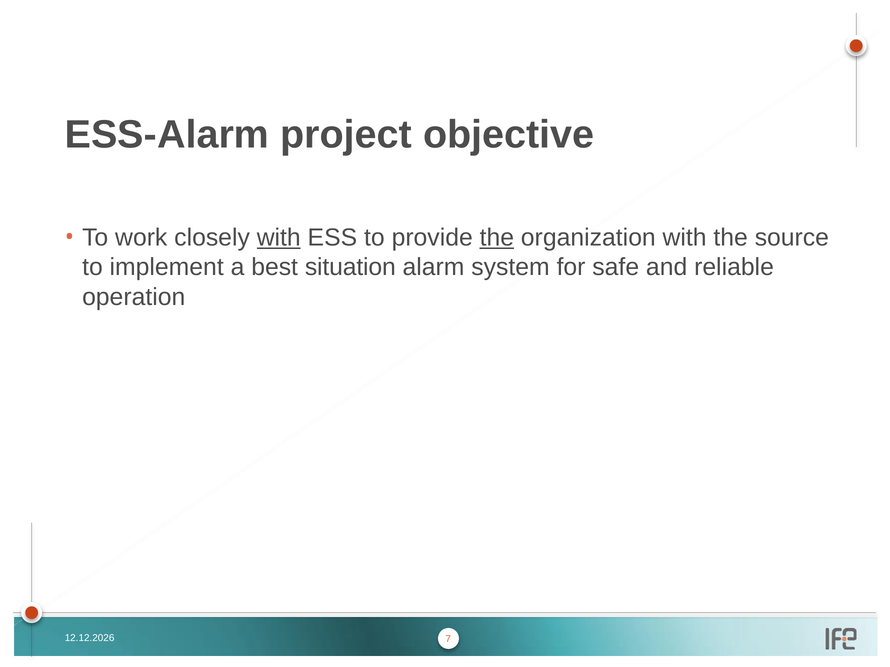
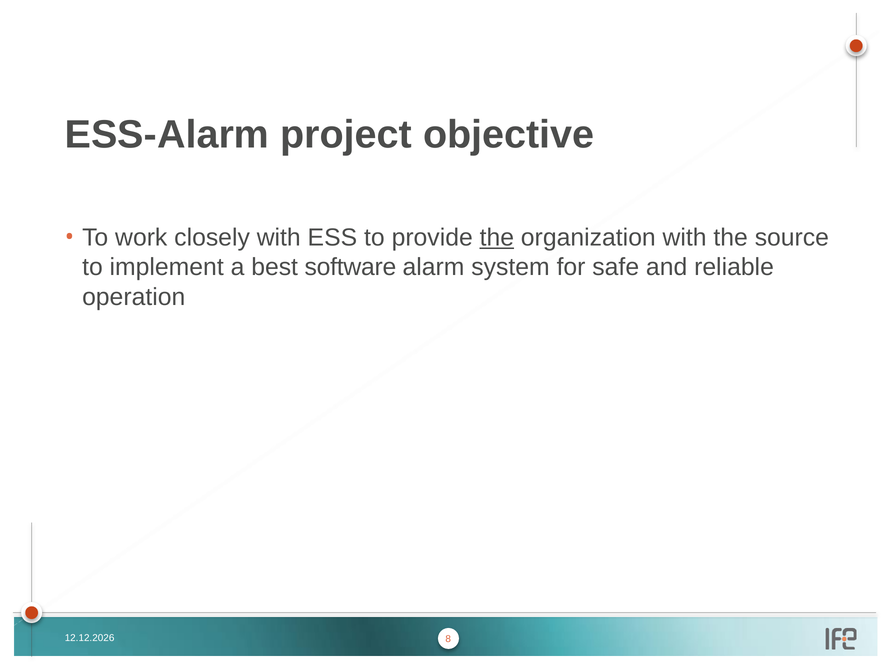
with at (279, 238) underline: present -> none
situation: situation -> software
7: 7 -> 8
